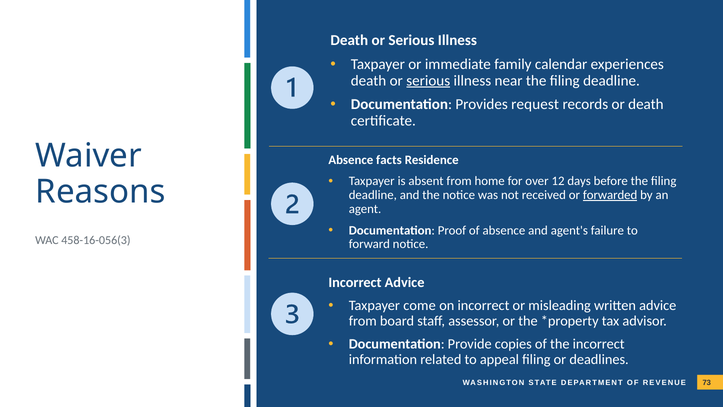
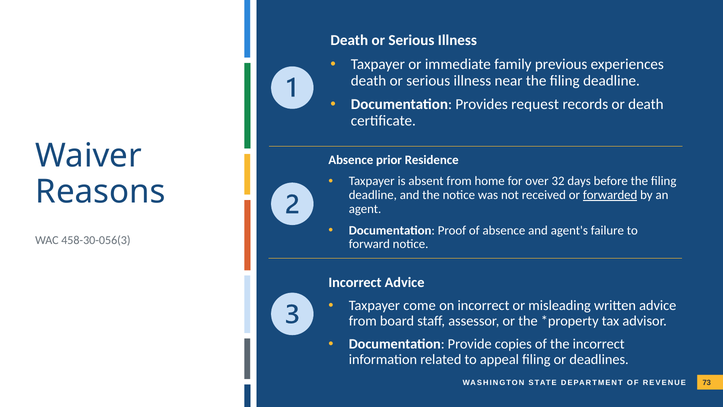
calendar: calendar -> previous
serious at (428, 80) underline: present -> none
facts: facts -> prior
12: 12 -> 32
458-16-056(3: 458-16-056(3 -> 458-30-056(3
